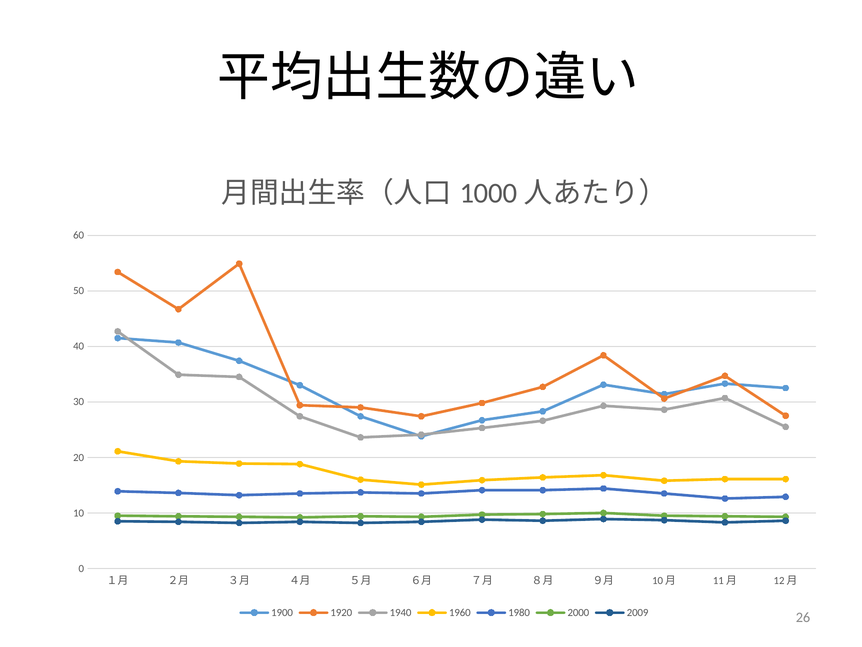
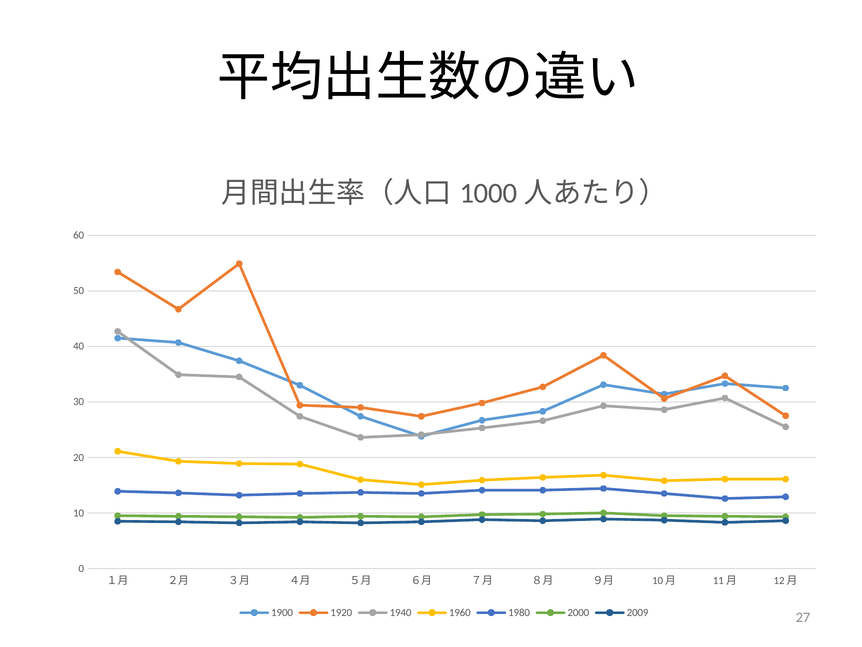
26: 26 -> 27
